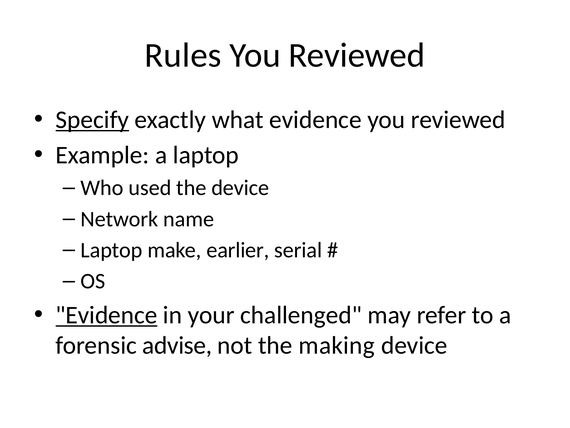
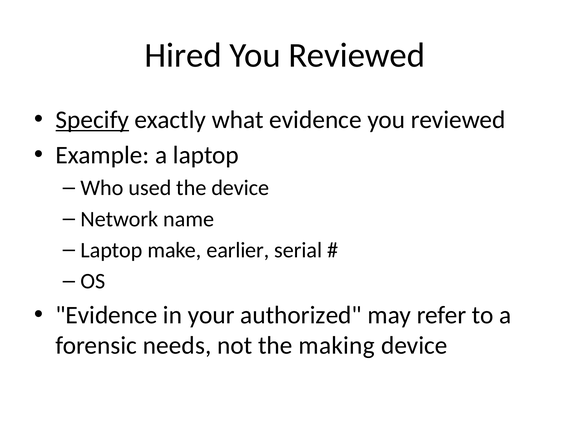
Rules: Rules -> Hired
Evidence at (106, 315) underline: present -> none
challenged: challenged -> authorized
advise: advise -> needs
